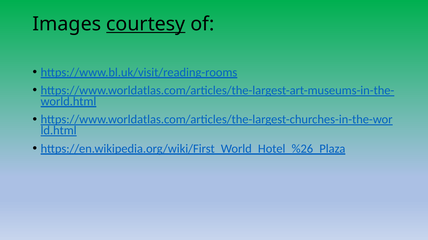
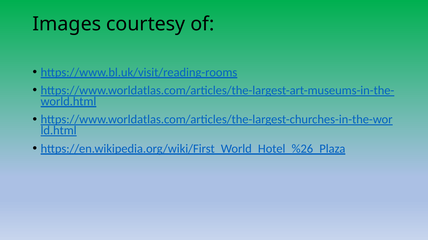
courtesy underline: present -> none
